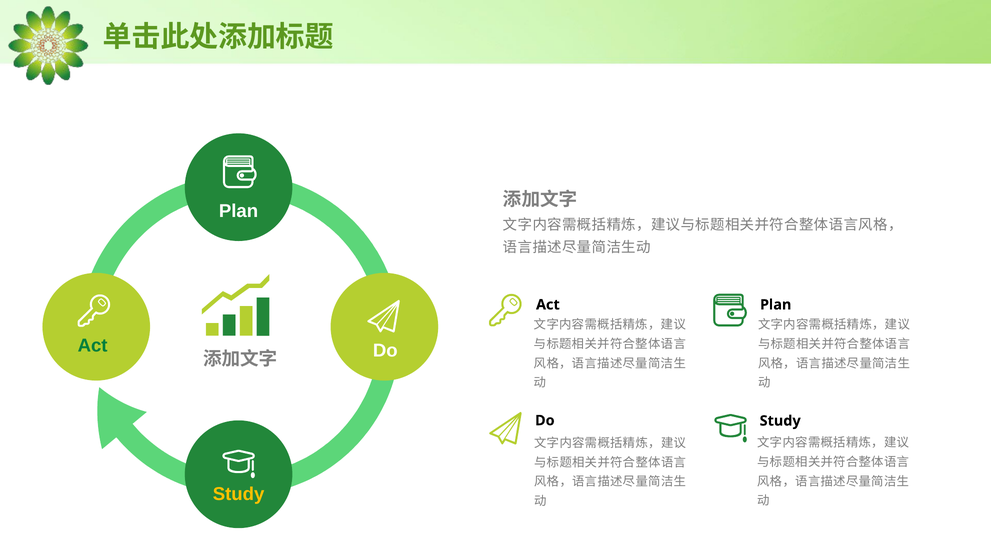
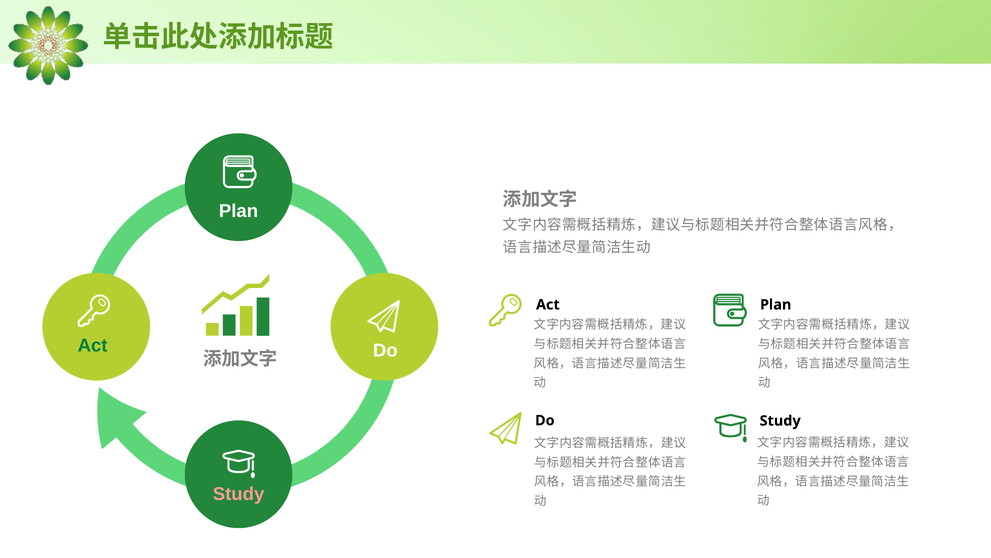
Study at (239, 494) colour: yellow -> pink
